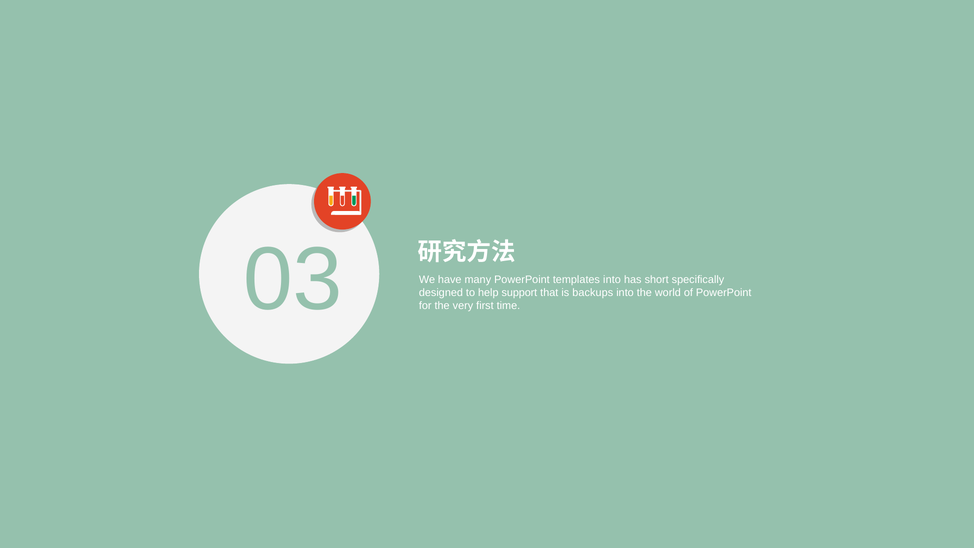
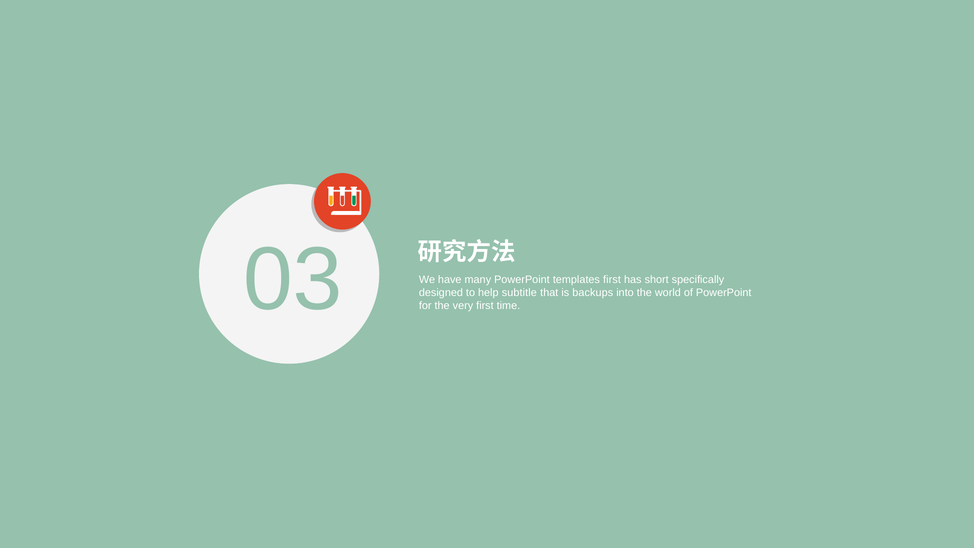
templates into: into -> first
support: support -> subtitle
